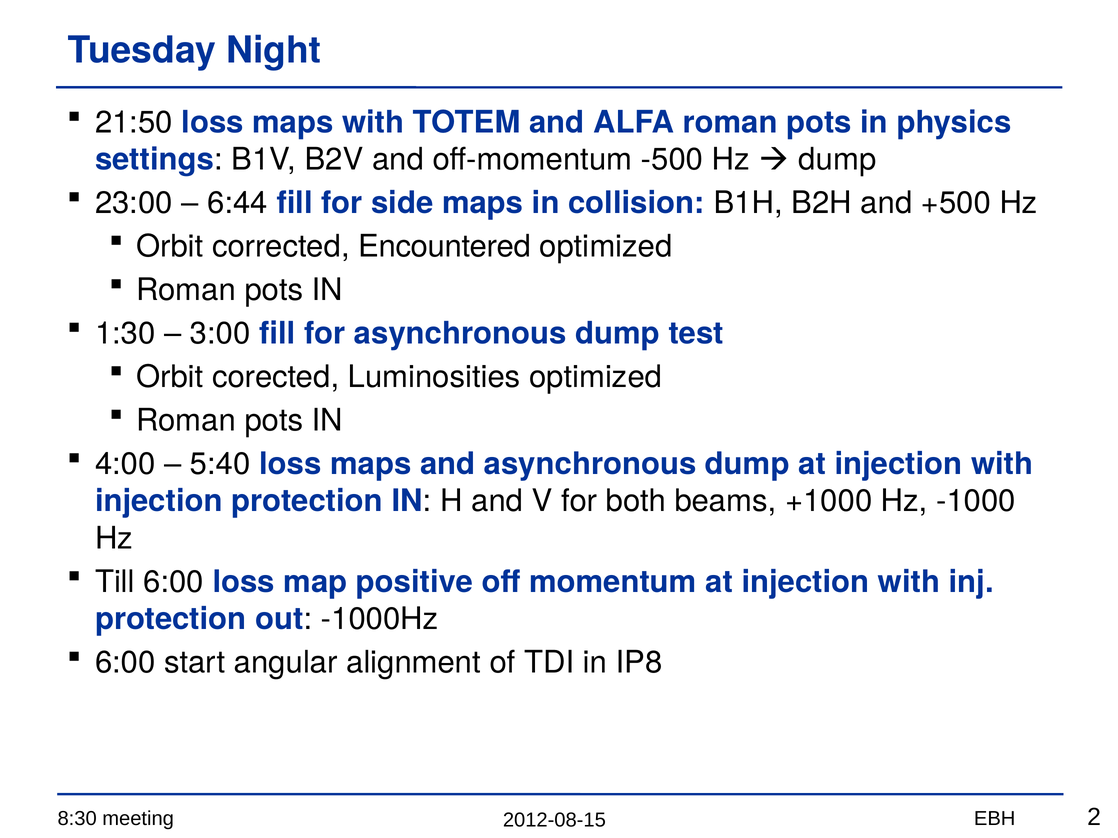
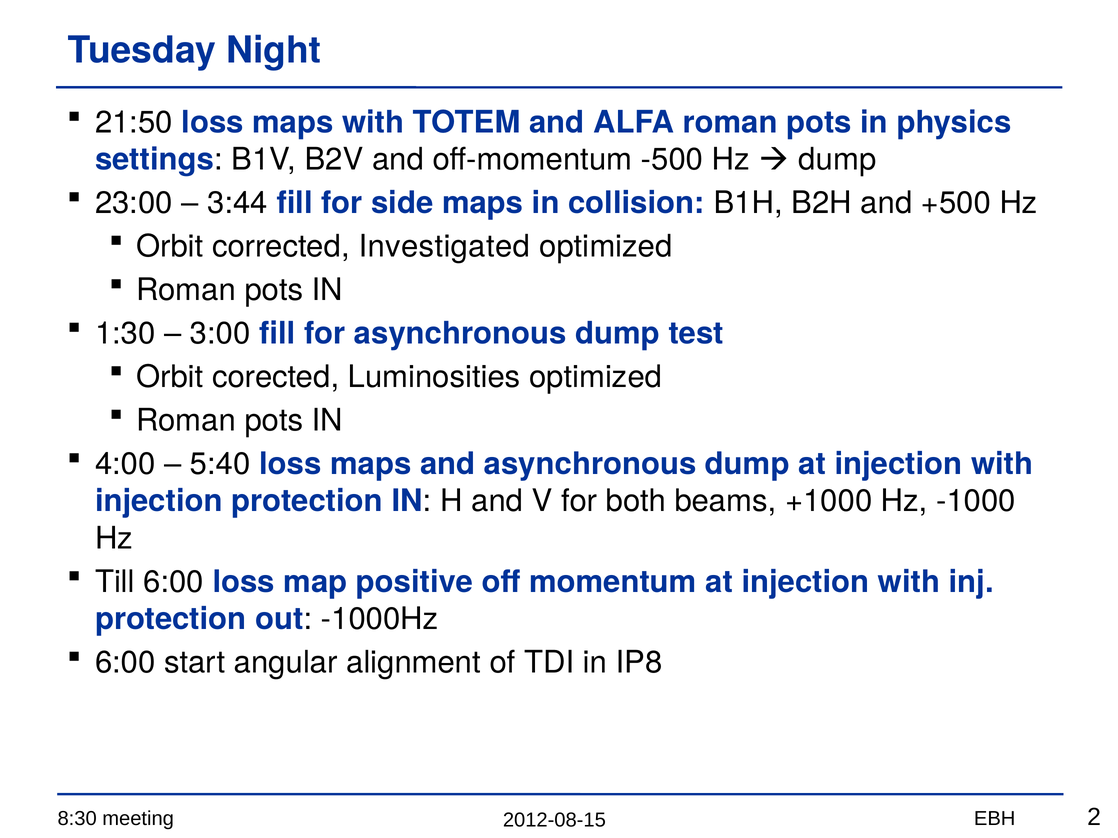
6:44: 6:44 -> 3:44
Encountered: Encountered -> Investigated
